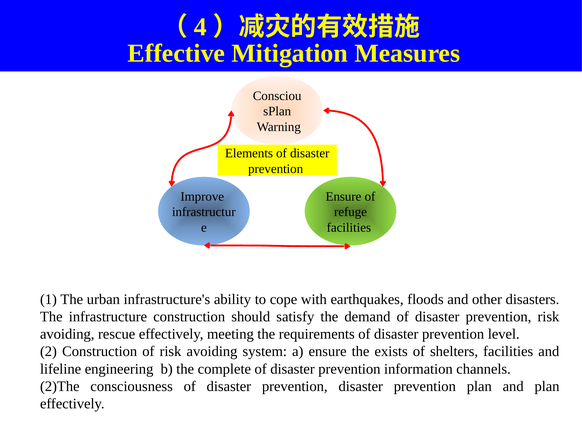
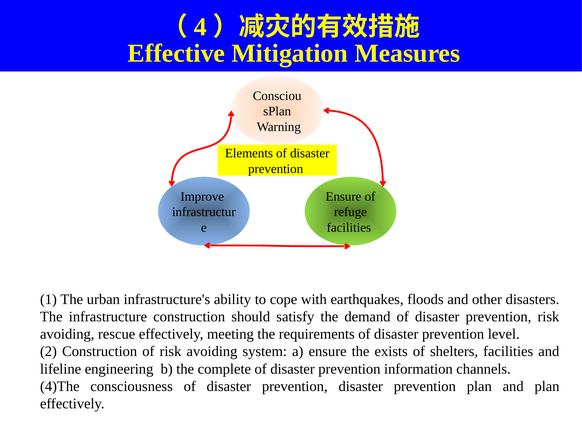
2)The: 2)The -> 4)The
